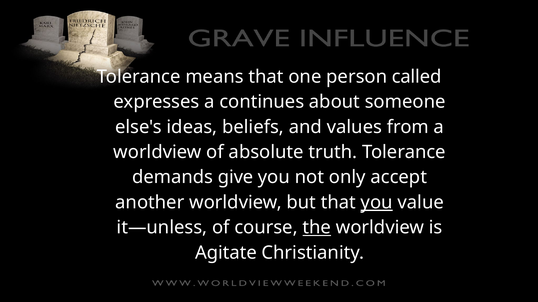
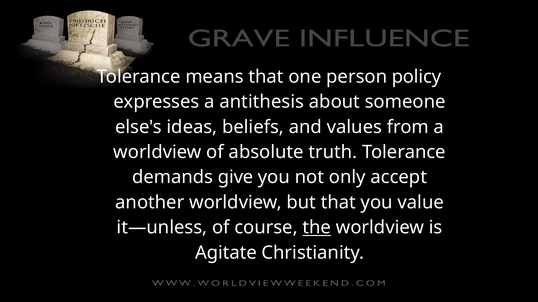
called: called -> policy
continues: continues -> antithesis
you at (377, 203) underline: present -> none
